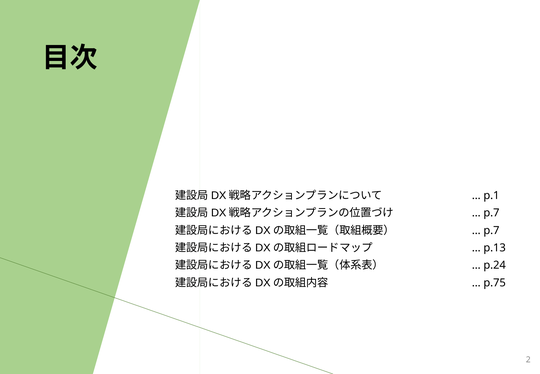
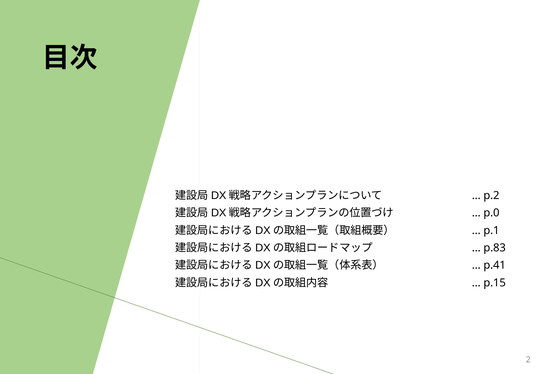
p.1: p.1 -> p.2
p.7 at (491, 213): p.7 -> p.0
p.7 at (491, 230): p.7 -> p.1
p.13: p.13 -> p.83
p.24: p.24 -> p.41
p.75: p.75 -> p.15
